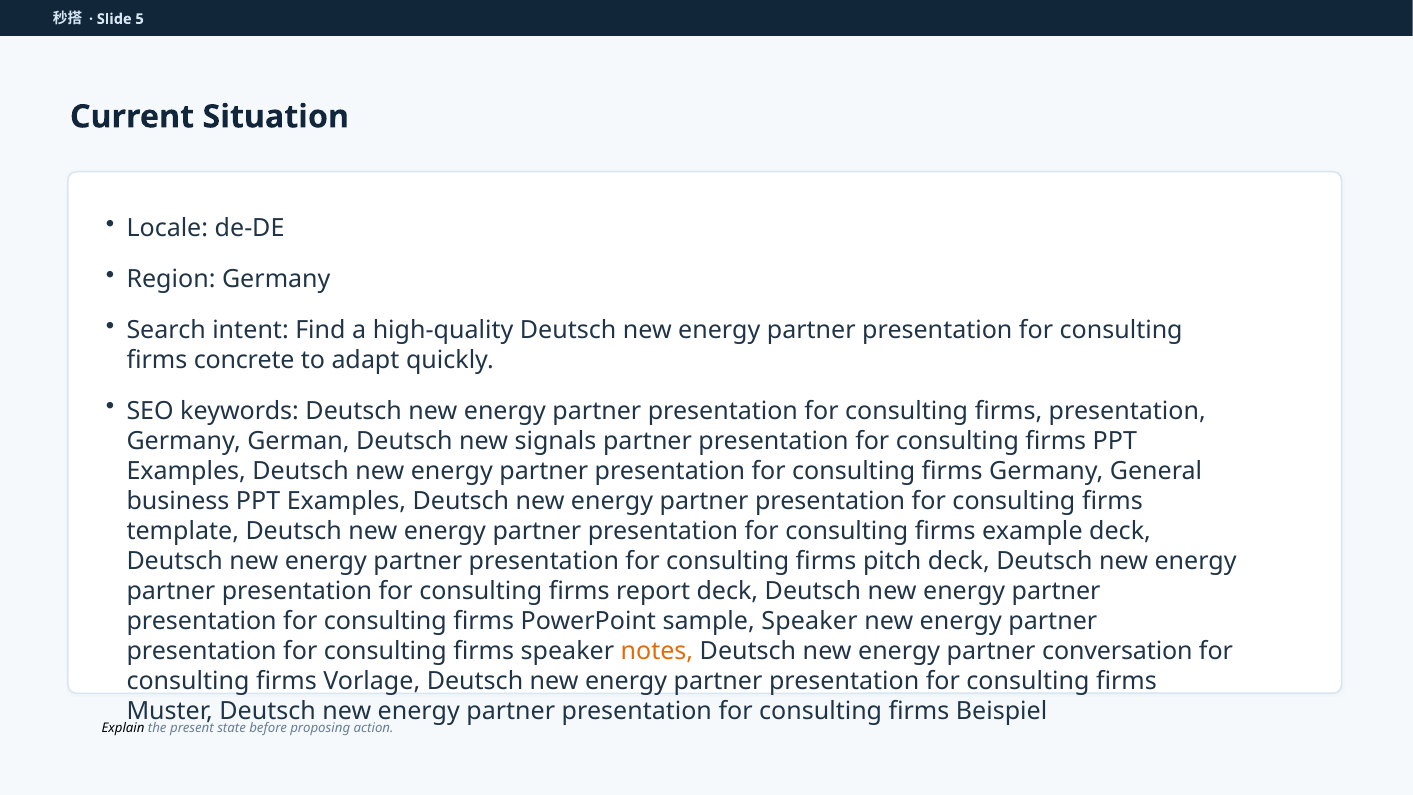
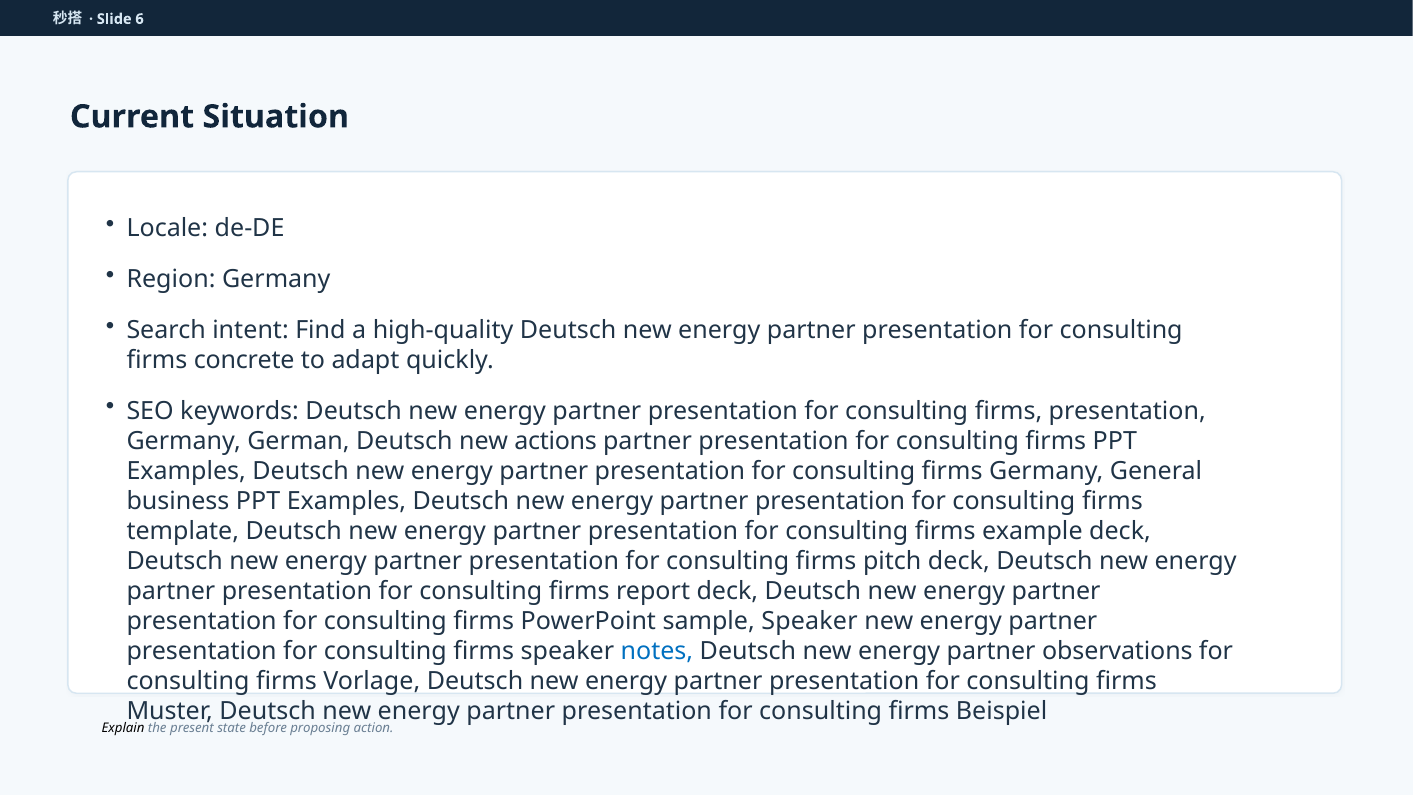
5: 5 -> 6
signals: signals -> actions
notes colour: orange -> blue
conversation: conversation -> observations
